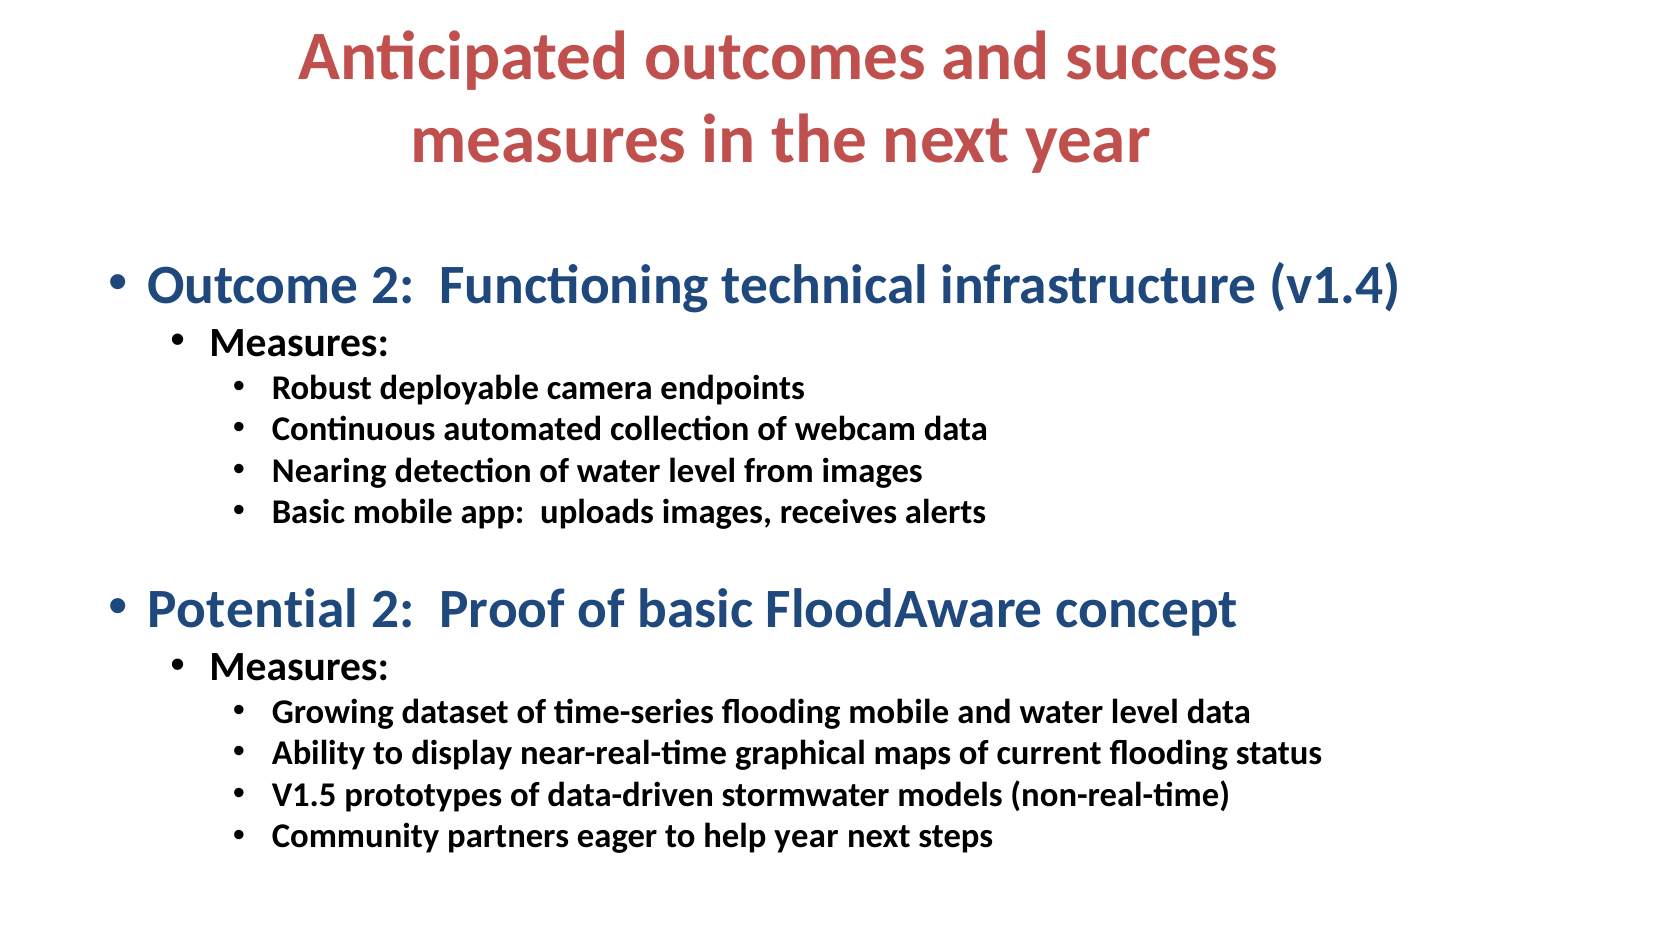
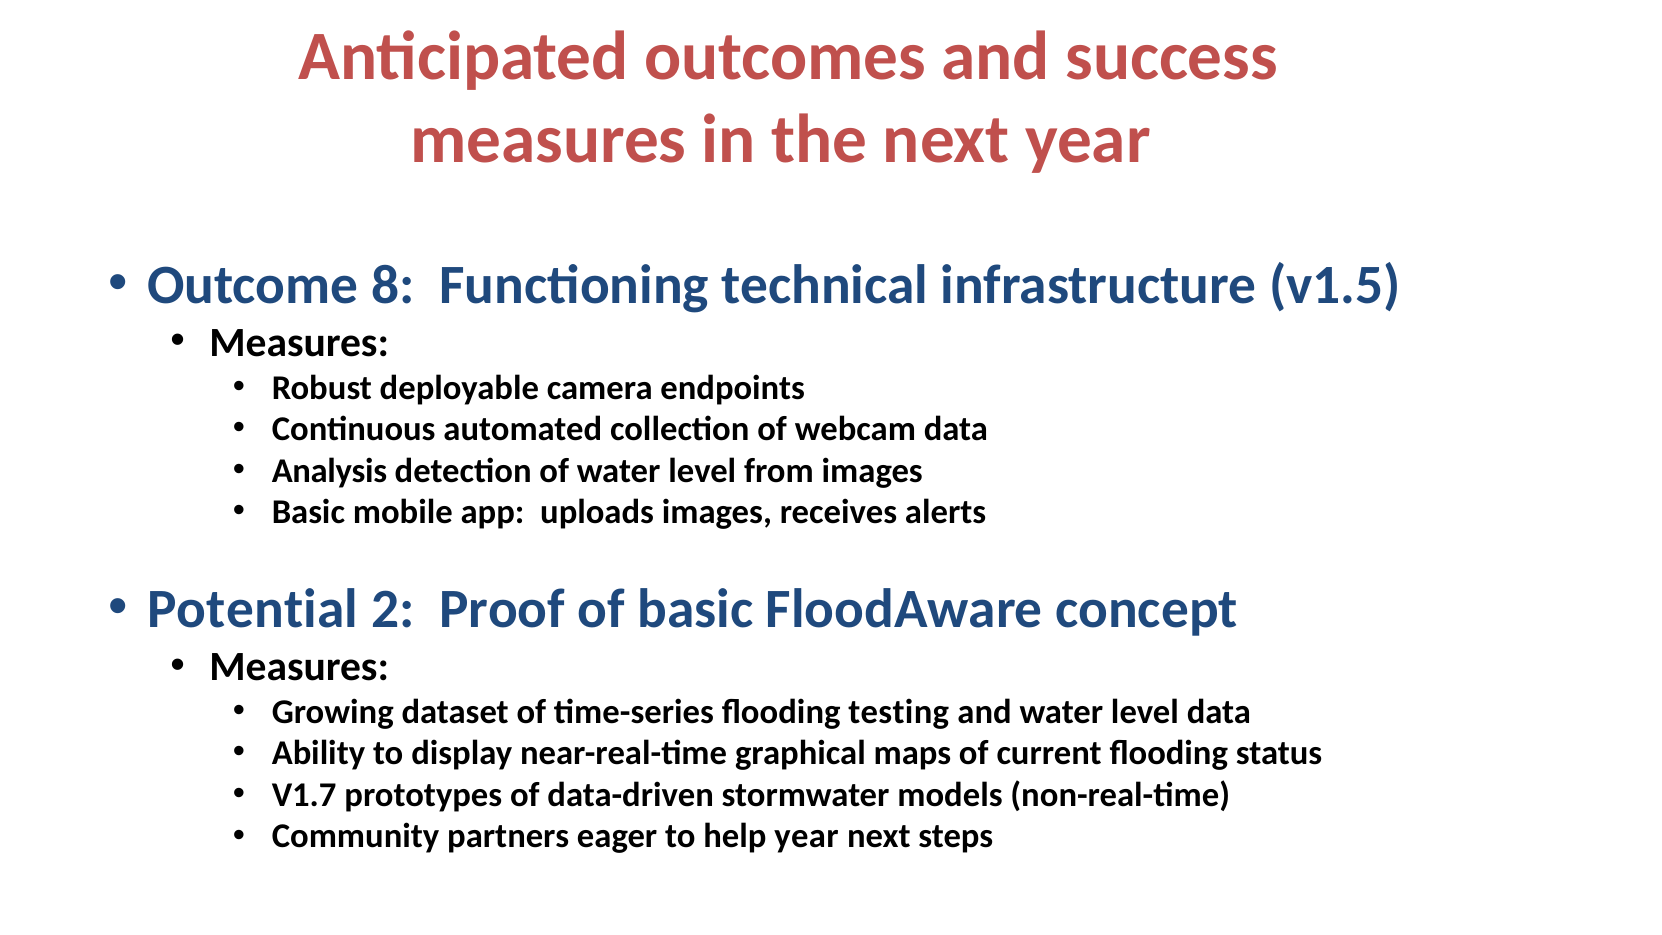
Outcome 2: 2 -> 8
v1.4: v1.4 -> v1.5
Nearing: Nearing -> Analysis
flooding mobile: mobile -> testing
V1.5: V1.5 -> V1.7
